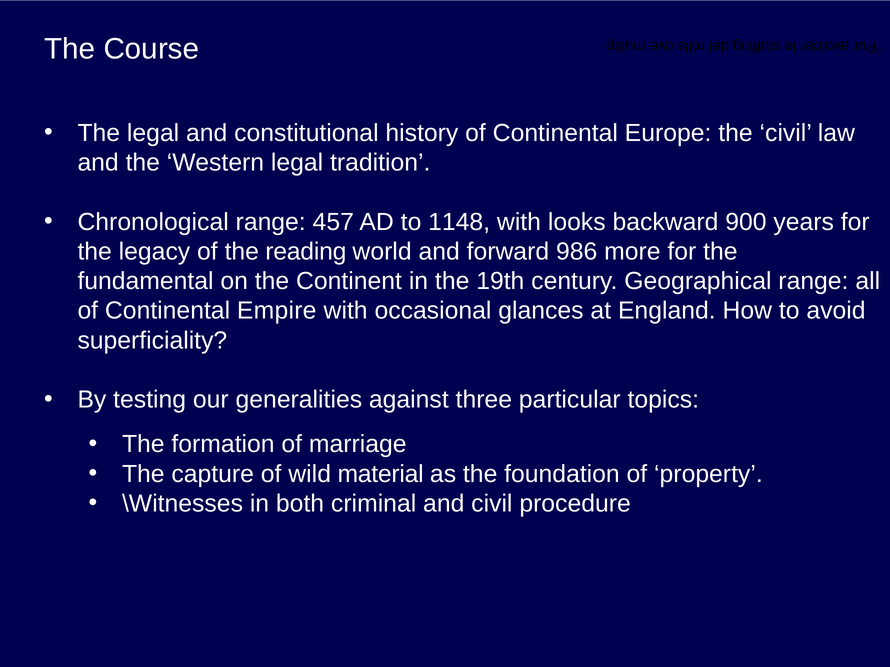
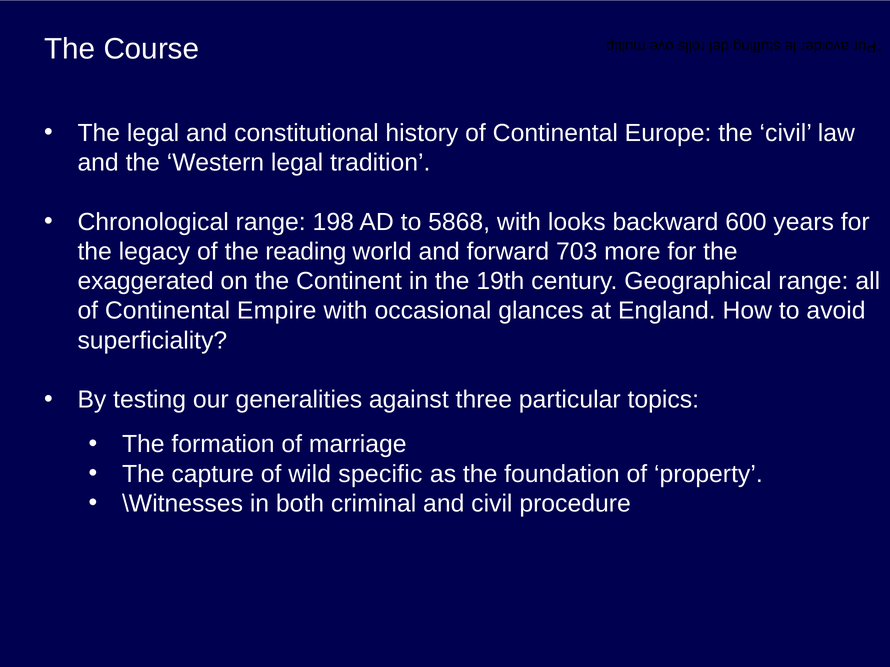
457: 457 -> 198
1148: 1148 -> 5868
900: 900 -> 600
986: 986 -> 703
fundamental: fundamental -> exaggerated
material: material -> specific
